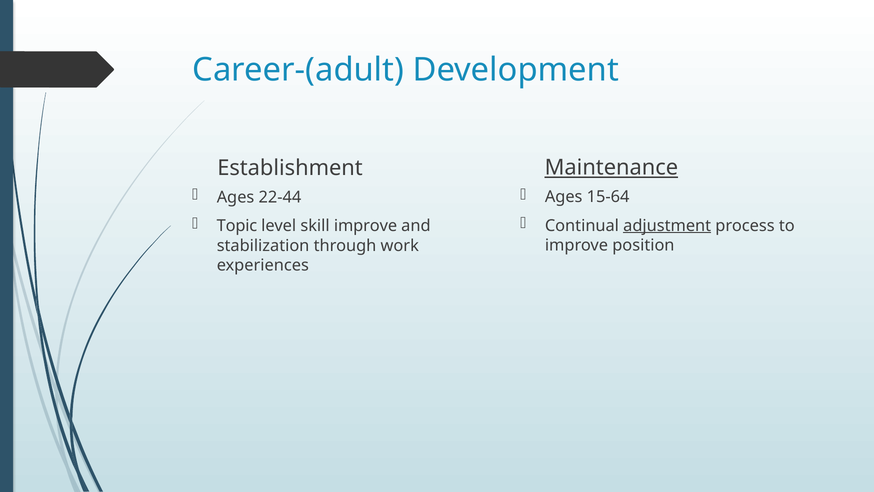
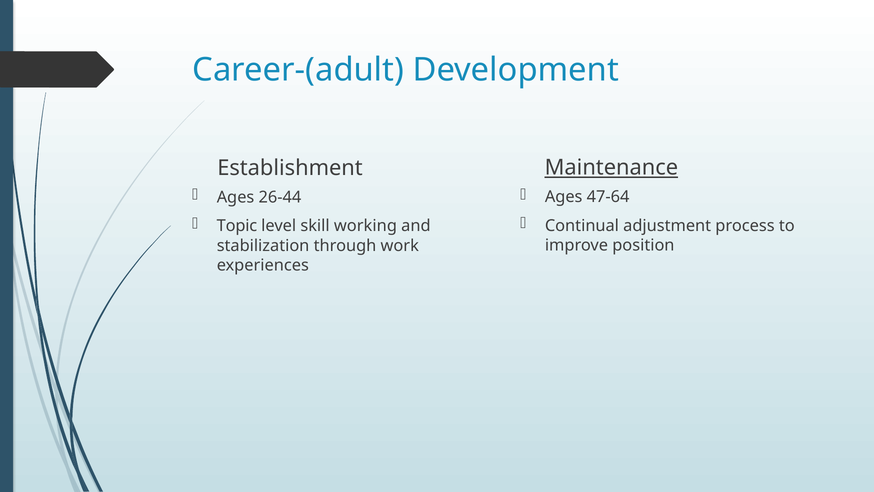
15-64: 15-64 -> 47-64
22-44: 22-44 -> 26-44
adjustment underline: present -> none
skill improve: improve -> working
